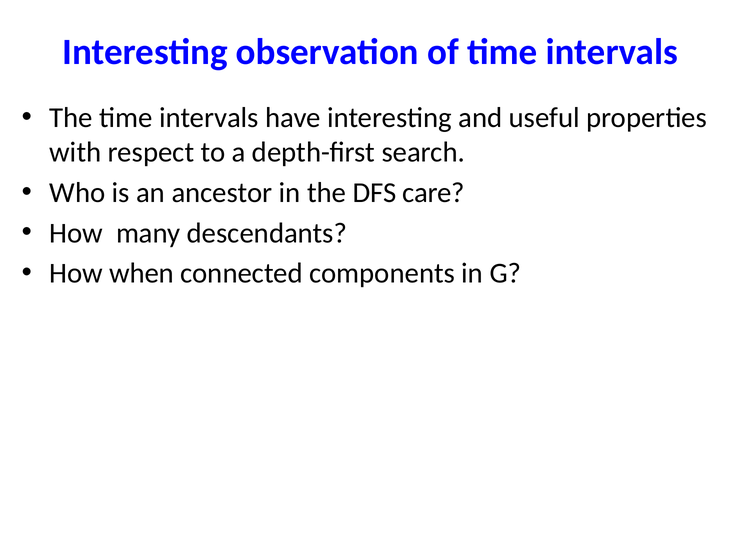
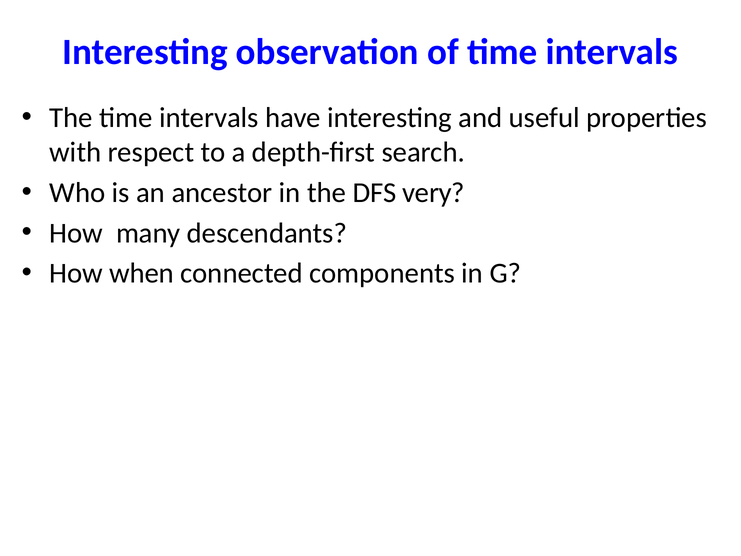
care: care -> very
